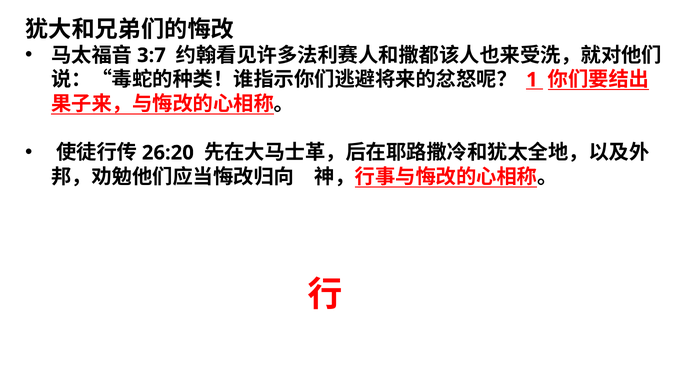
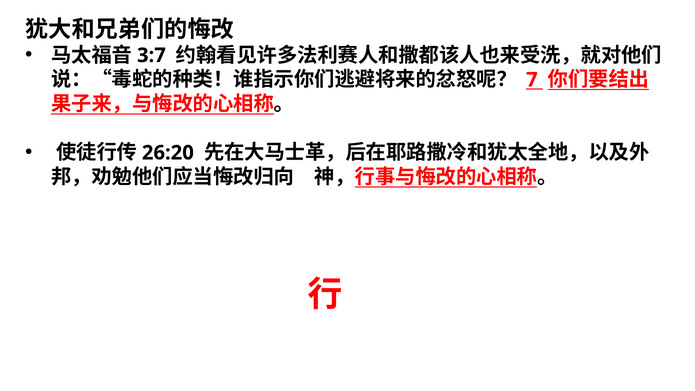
1: 1 -> 7
